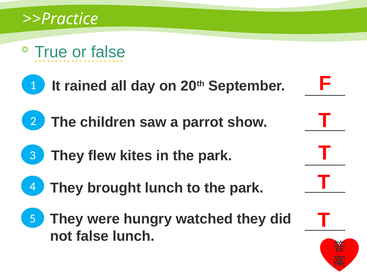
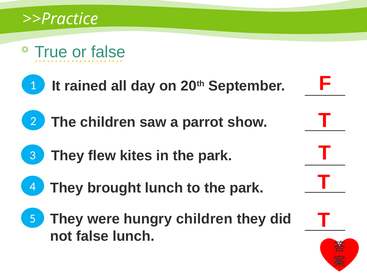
hungry watched: watched -> children
